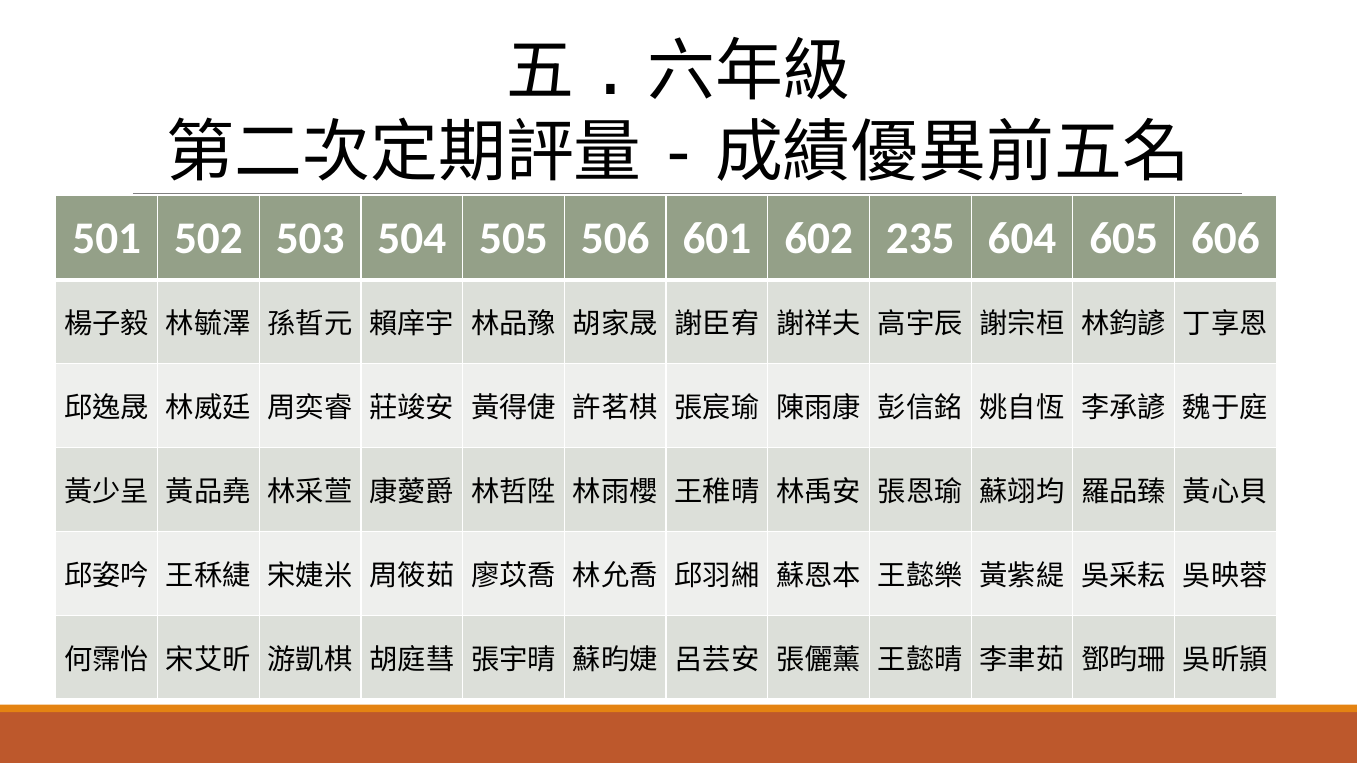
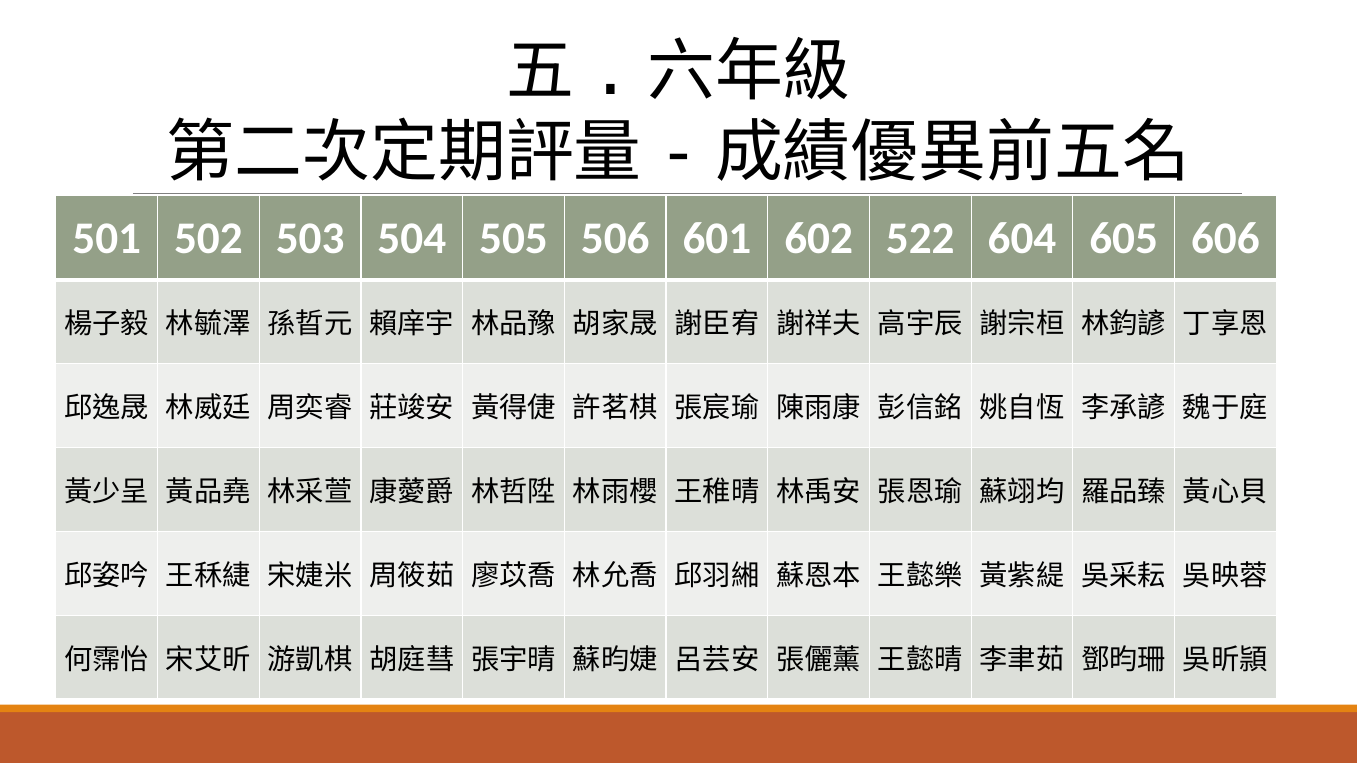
235: 235 -> 522
